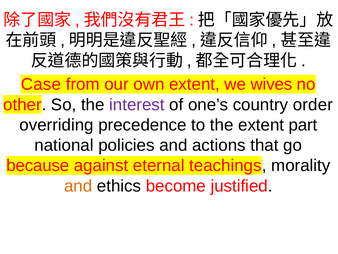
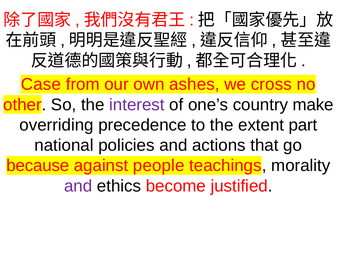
own extent: extent -> ashes
wives: wives -> cross
order: order -> make
eternal: eternal -> people
and at (78, 186) colour: orange -> purple
